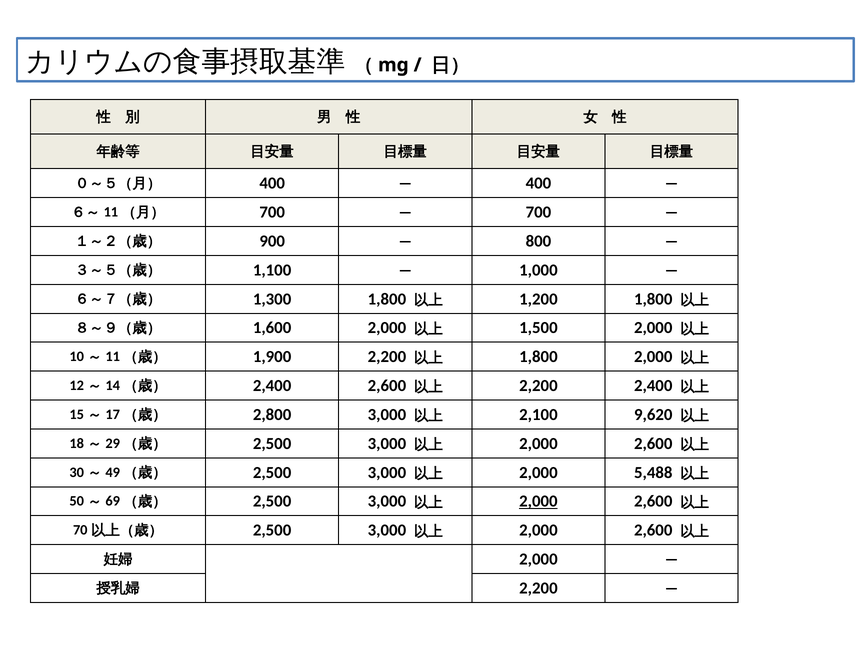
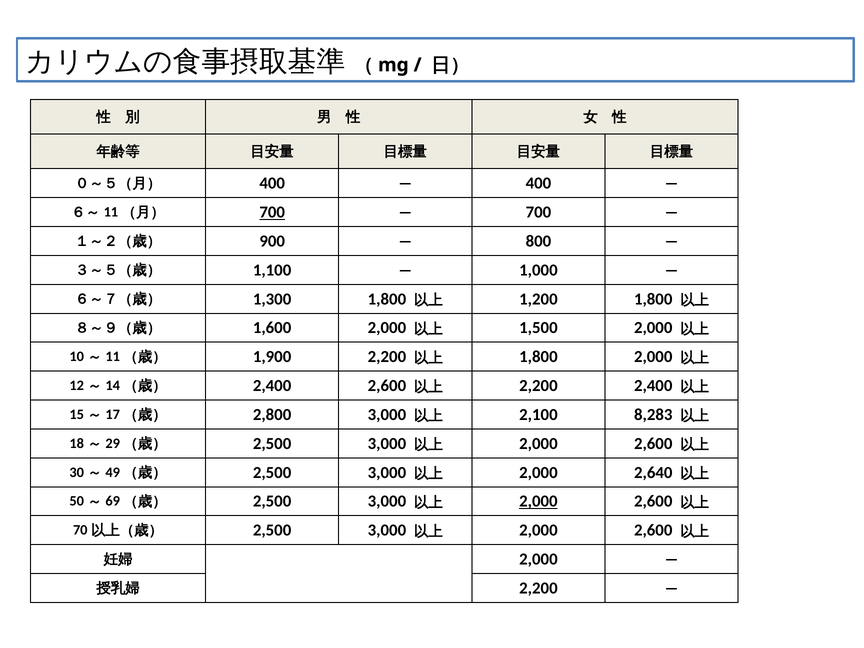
700 at (272, 212) underline: none -> present
9,620: 9,620 -> 8,283
5,488: 5,488 -> 2,640
